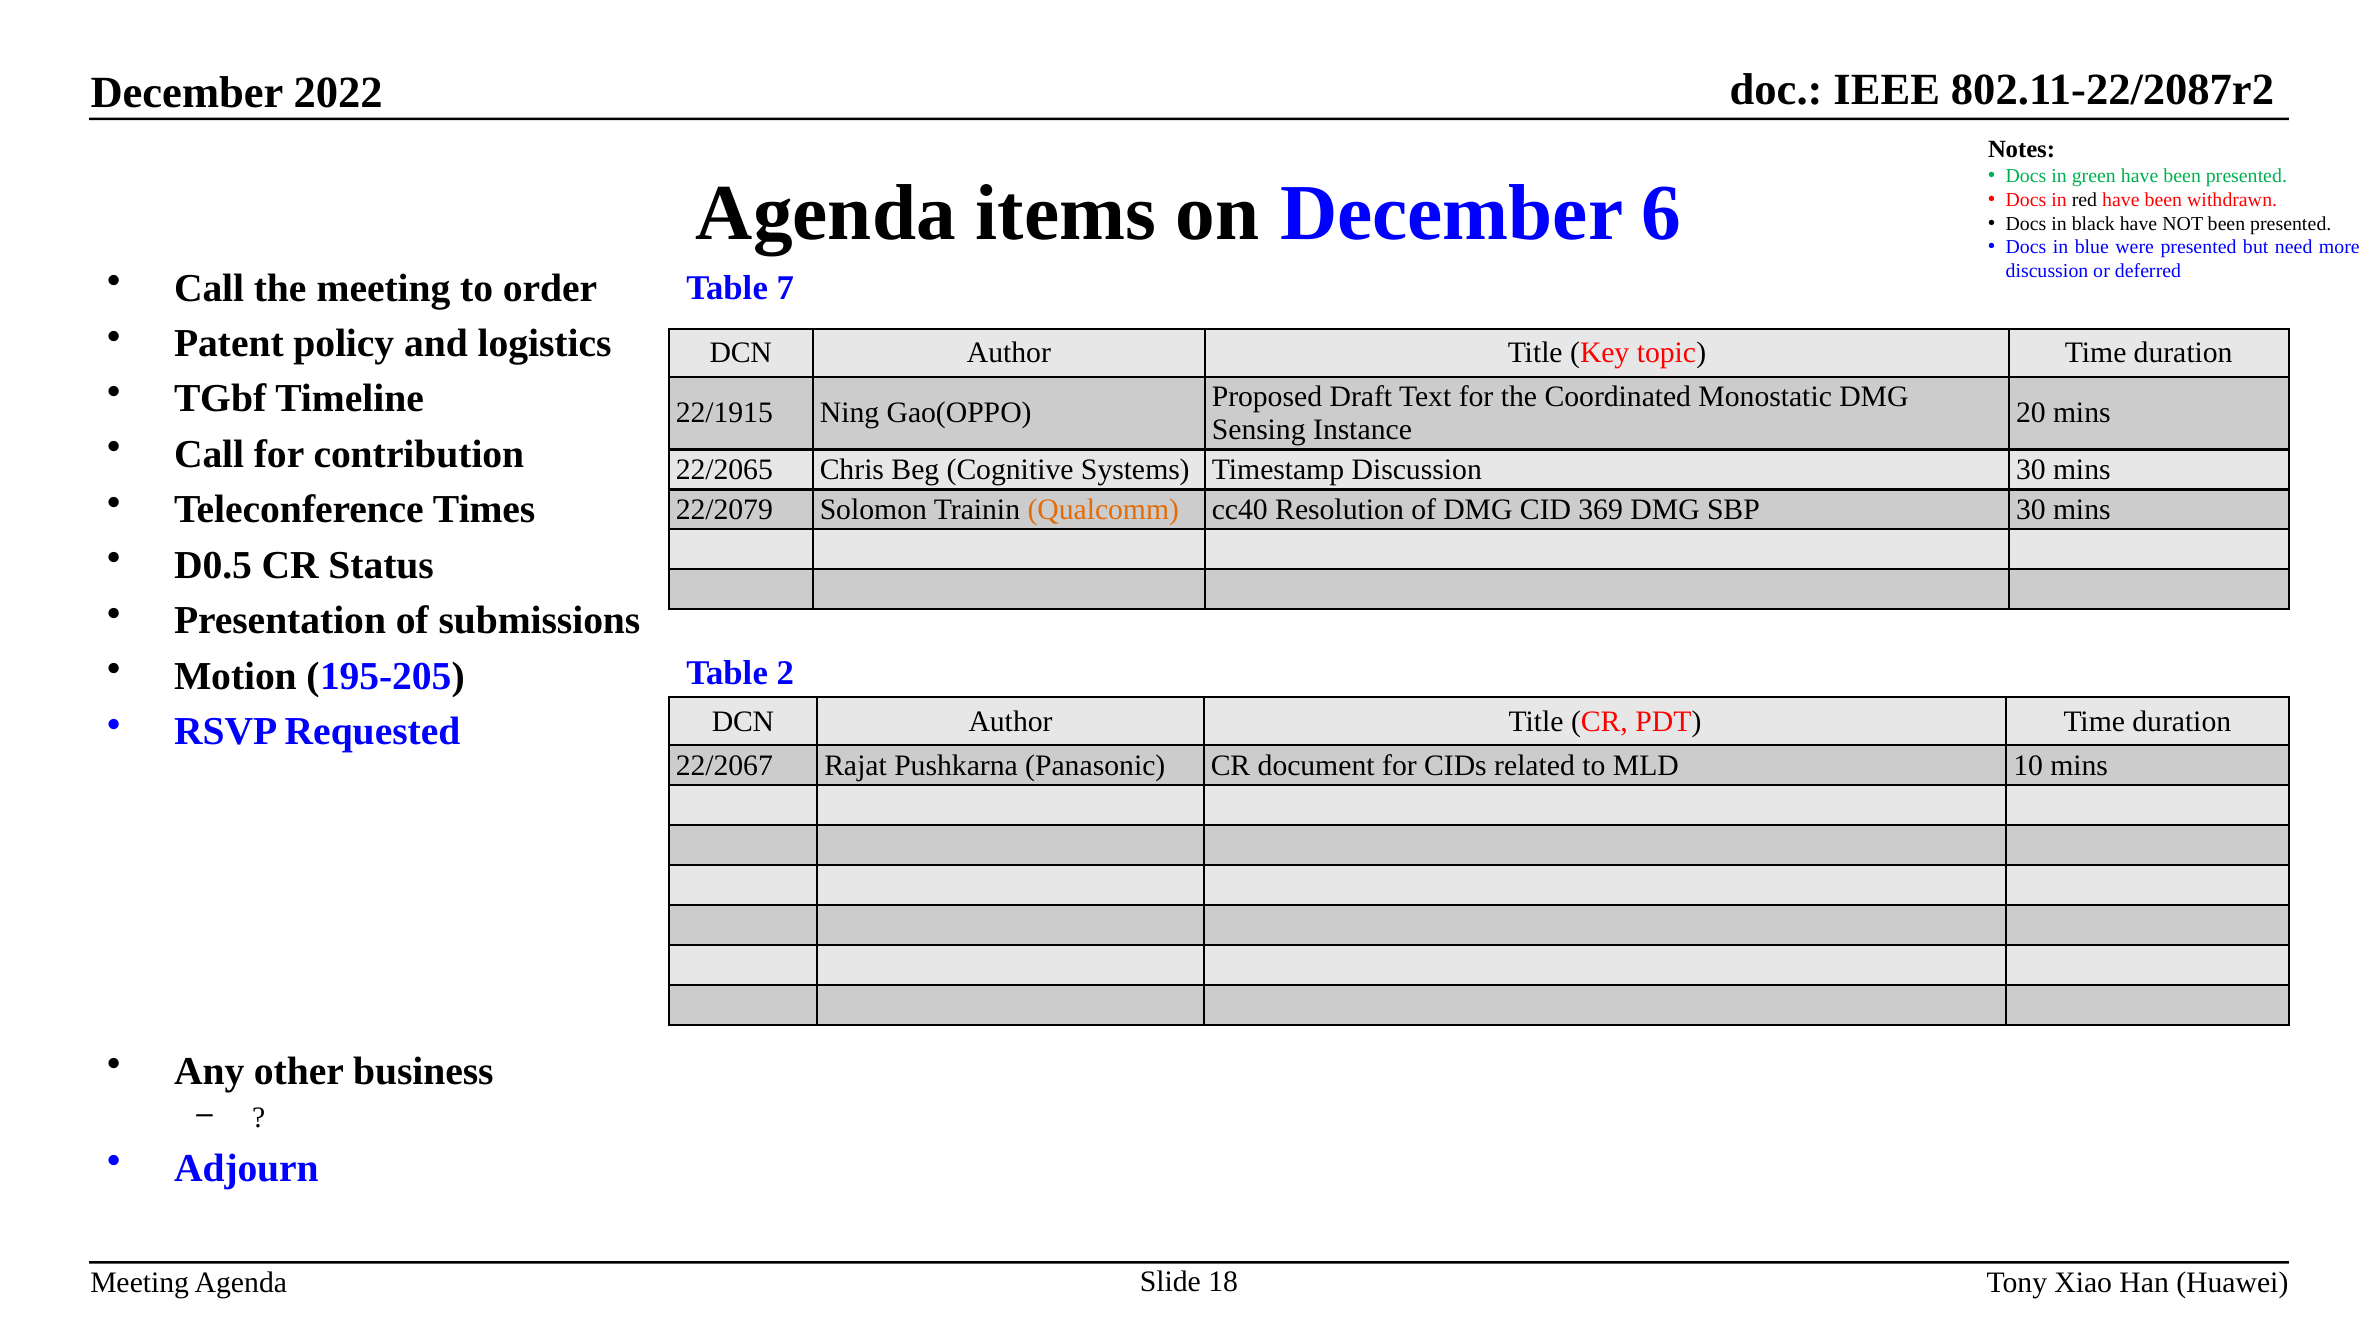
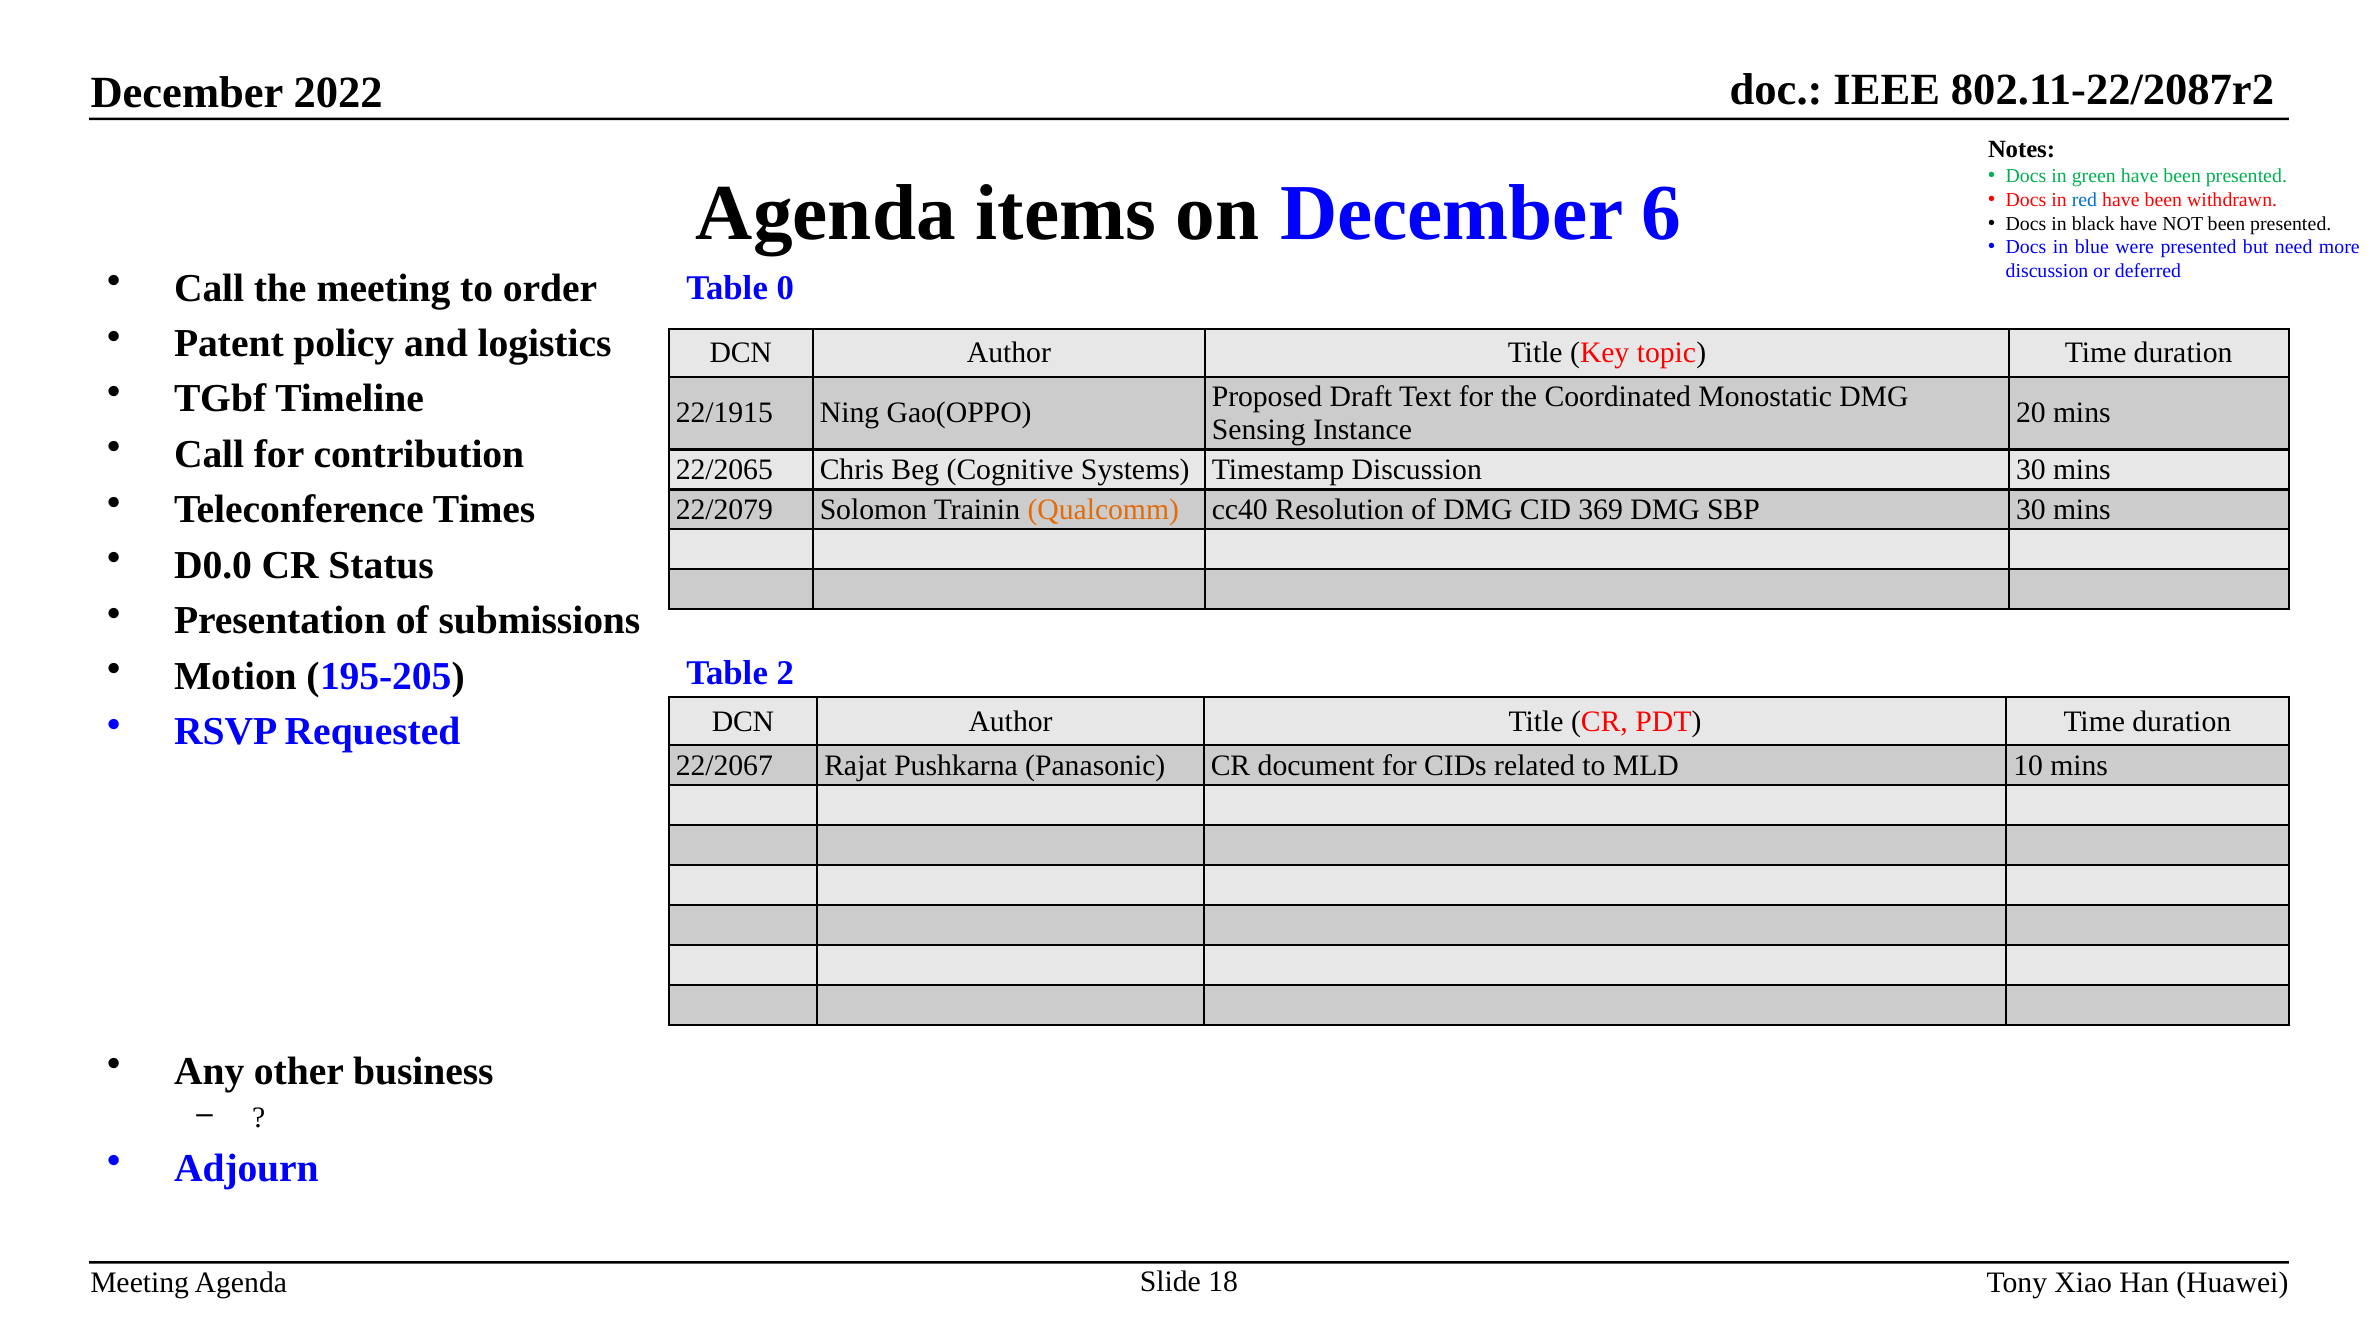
red colour: black -> blue
7: 7 -> 0
D0.5: D0.5 -> D0.0
